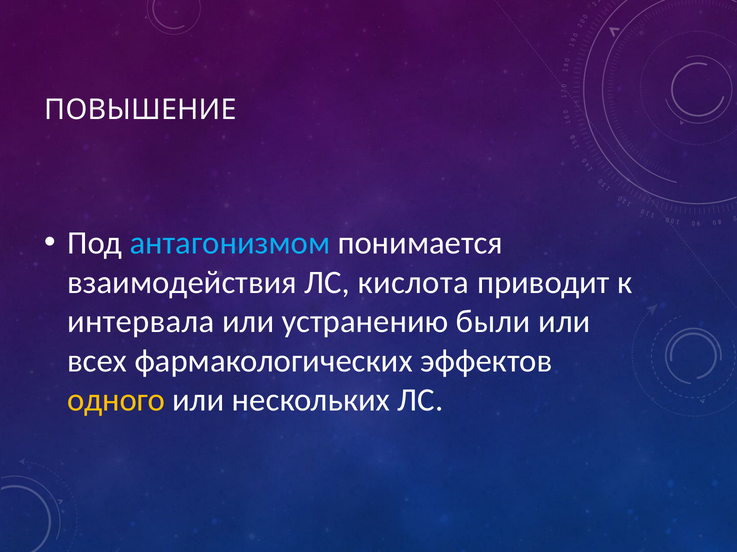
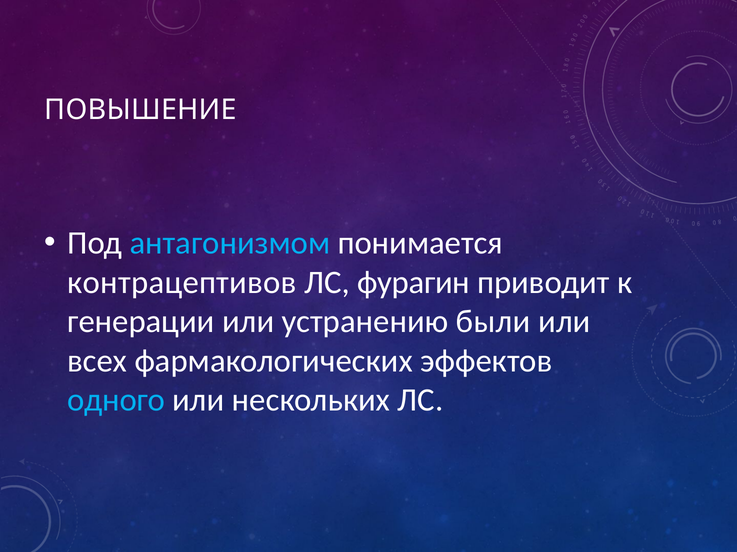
взаимодействия: взаимодействия -> контрацептивов
кислота: кислота -> фурагин
интервала: интервала -> генерации
одного colour: yellow -> light blue
